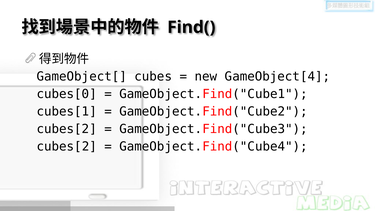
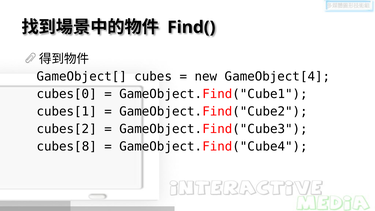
cubes[2 at (67, 147): cubes[2 -> cubes[8
